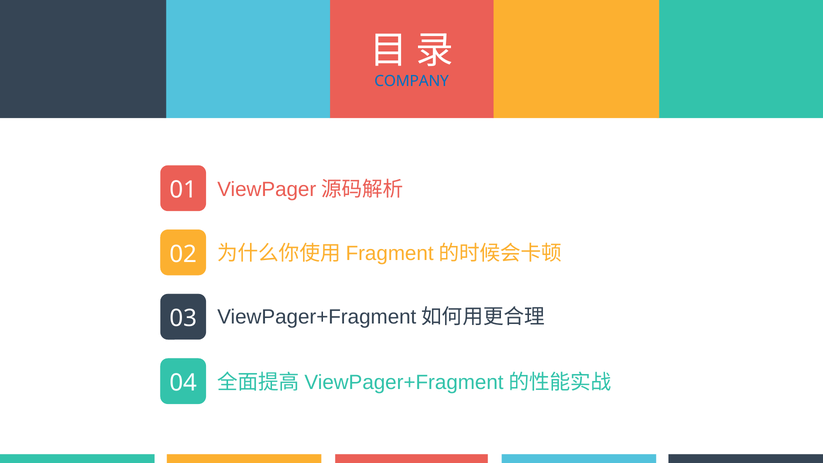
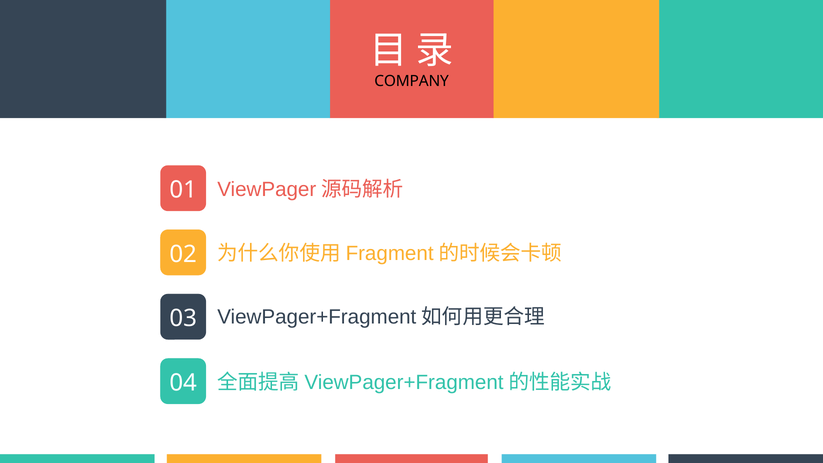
COMPANY colour: blue -> black
